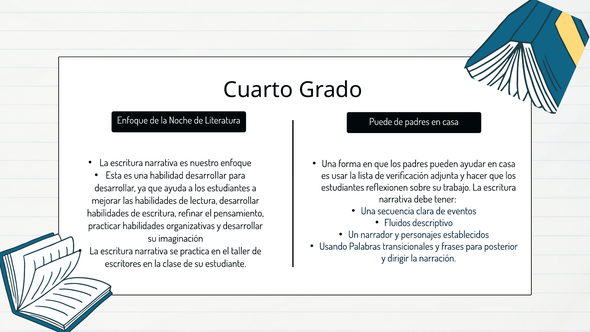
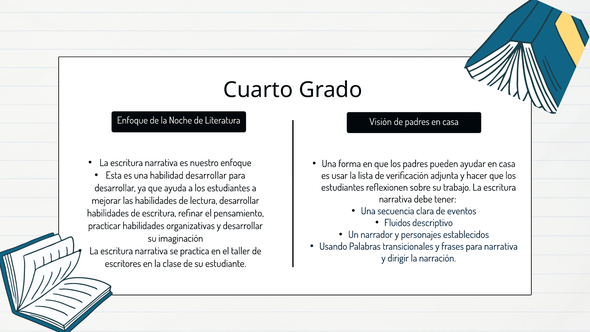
Puede: Puede -> Visión
para posterior: posterior -> narrativa
